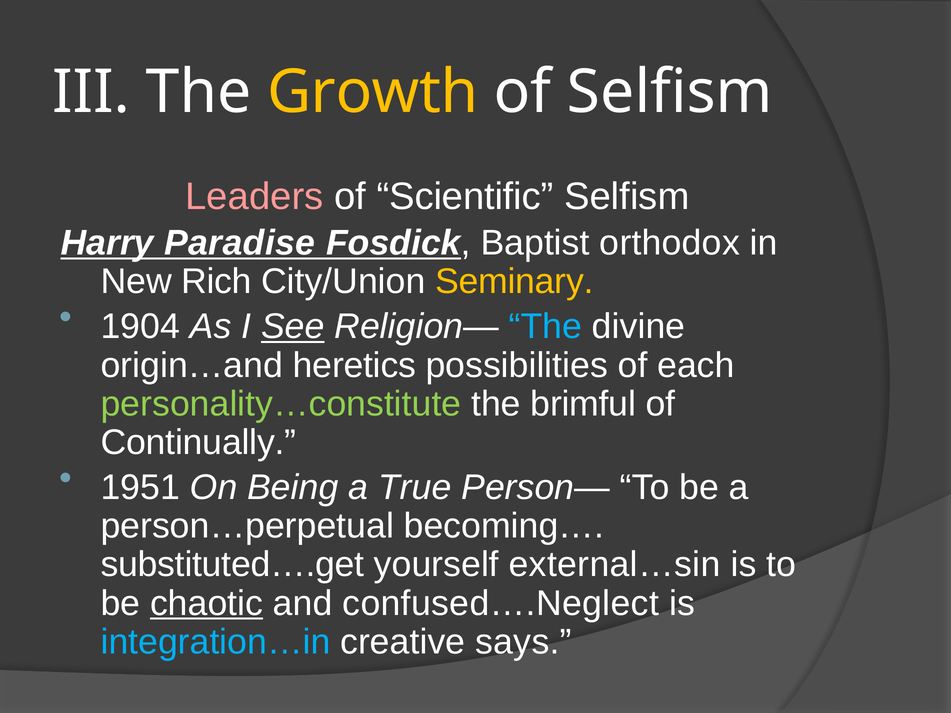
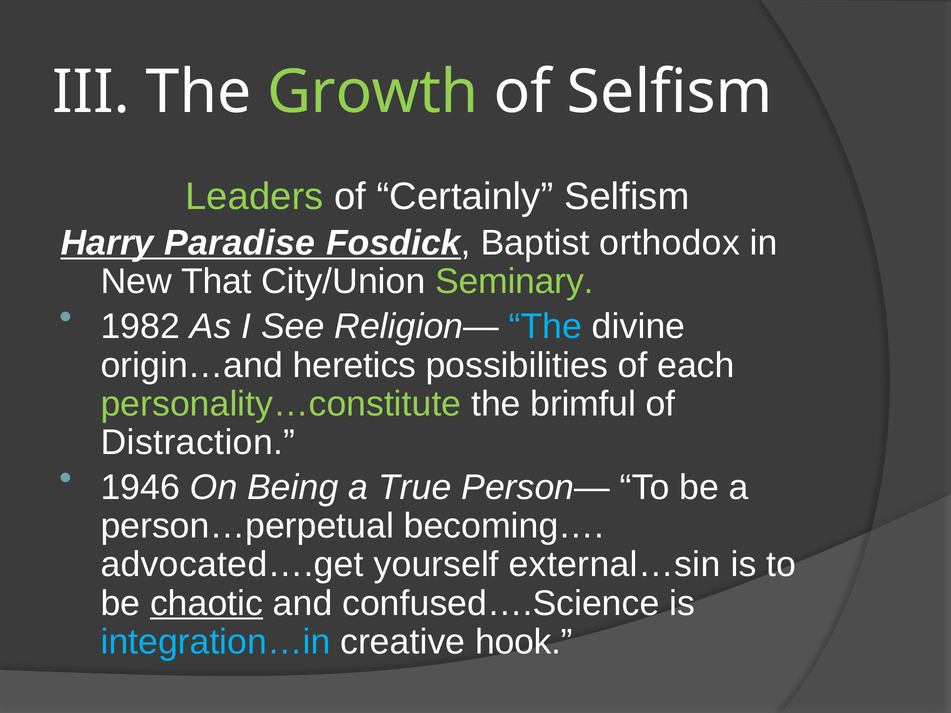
Growth colour: yellow -> light green
Leaders colour: pink -> light green
Scientific: Scientific -> Certainly
Rich: Rich -> That
Seminary colour: yellow -> light green
1904: 1904 -> 1982
See underline: present -> none
Continually: Continually -> Distraction
1951: 1951 -> 1946
substituted….get: substituted….get -> advocated….get
confused….Neglect: confused….Neglect -> confused….Science
says: says -> hook
